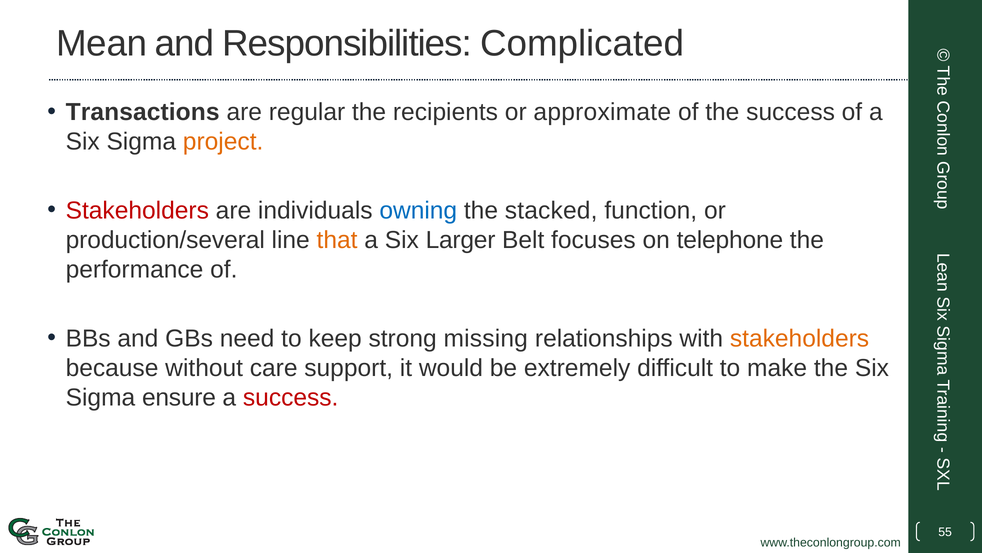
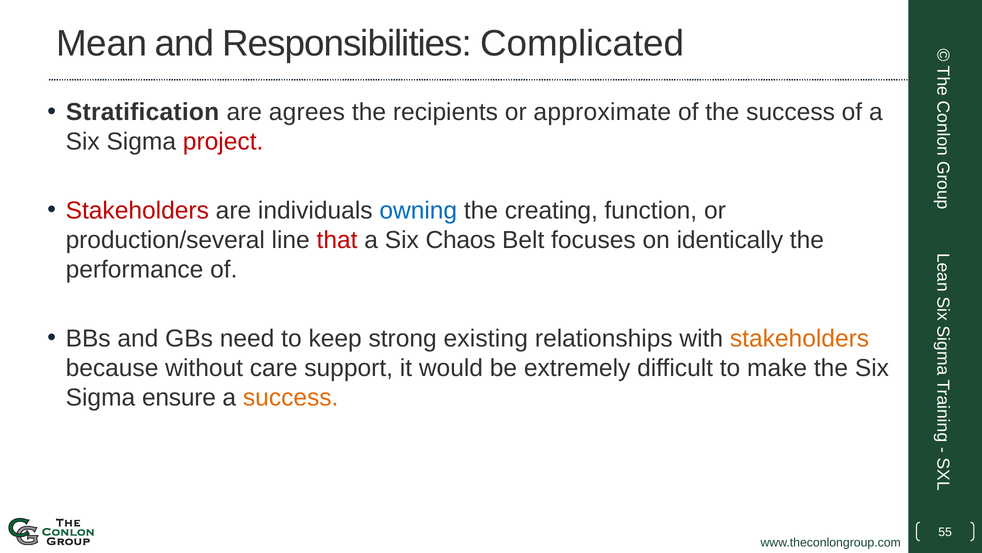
Transactions: Transactions -> Stratification
regular: regular -> agrees
project colour: orange -> red
stacked: stacked -> creating
that colour: orange -> red
Larger: Larger -> Chaos
telephone: telephone -> identically
missing: missing -> existing
success at (291, 397) colour: red -> orange
